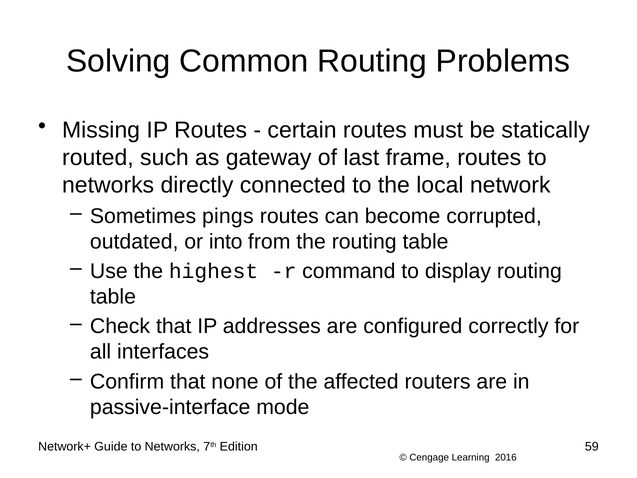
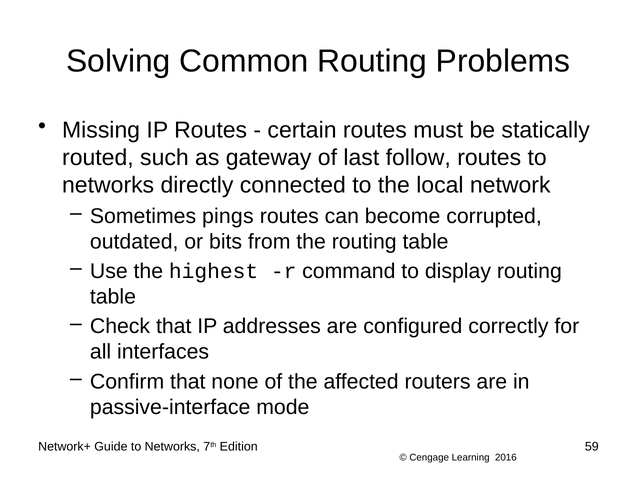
frame: frame -> follow
into: into -> bits
